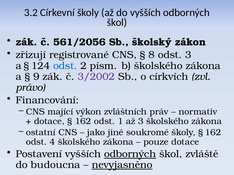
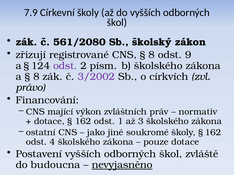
3.2: 3.2 -> 7.9
561/2056: 561/2056 -> 561/2080
odst 3: 3 -> 9
odst at (65, 66) colour: blue -> purple
9 at (36, 77): 9 -> 8
odborných at (130, 154) underline: present -> none
